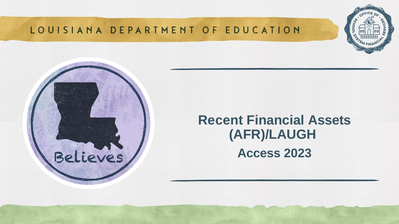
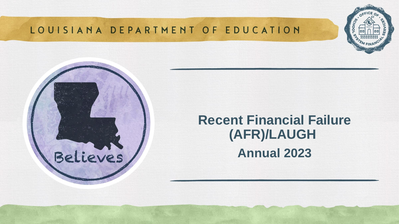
Assets: Assets -> Failure
Access: Access -> Annual
